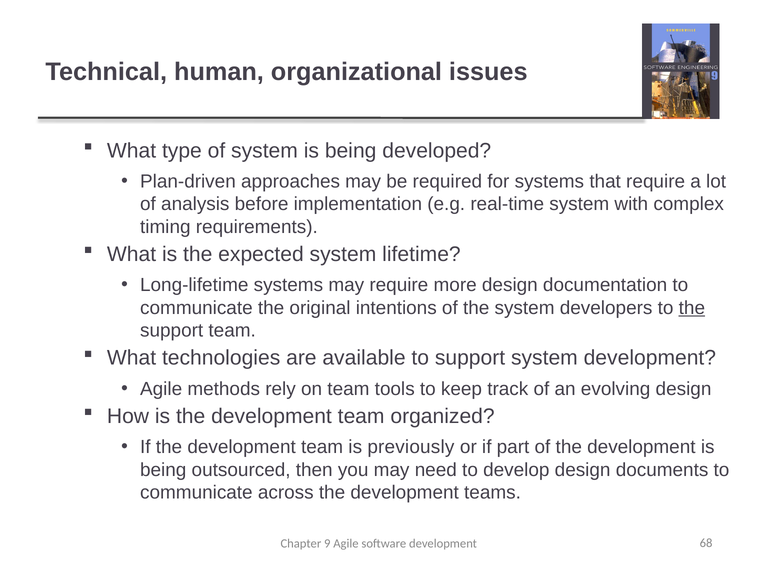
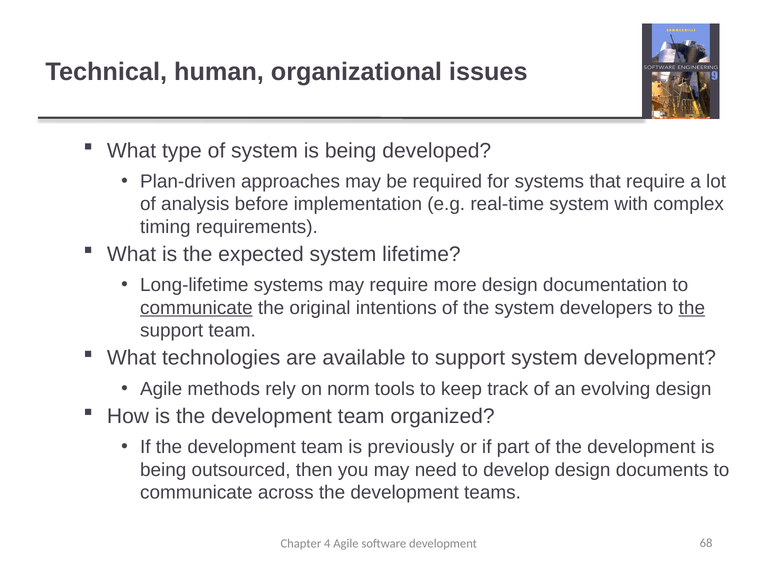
communicate at (196, 308) underline: none -> present
on team: team -> norm
9: 9 -> 4
